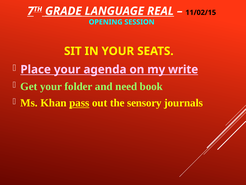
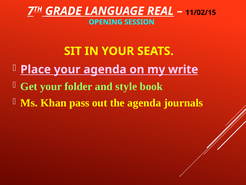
need: need -> style
pass underline: present -> none
the sensory: sensory -> agenda
